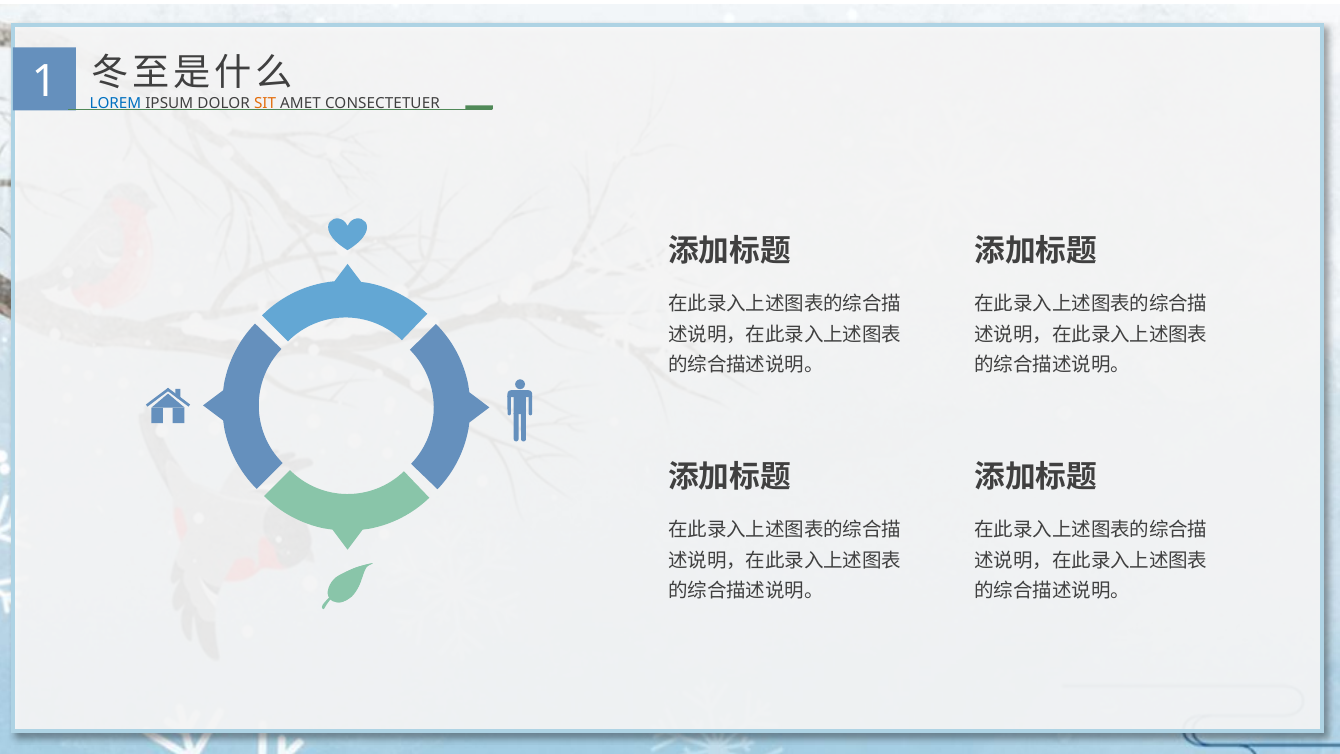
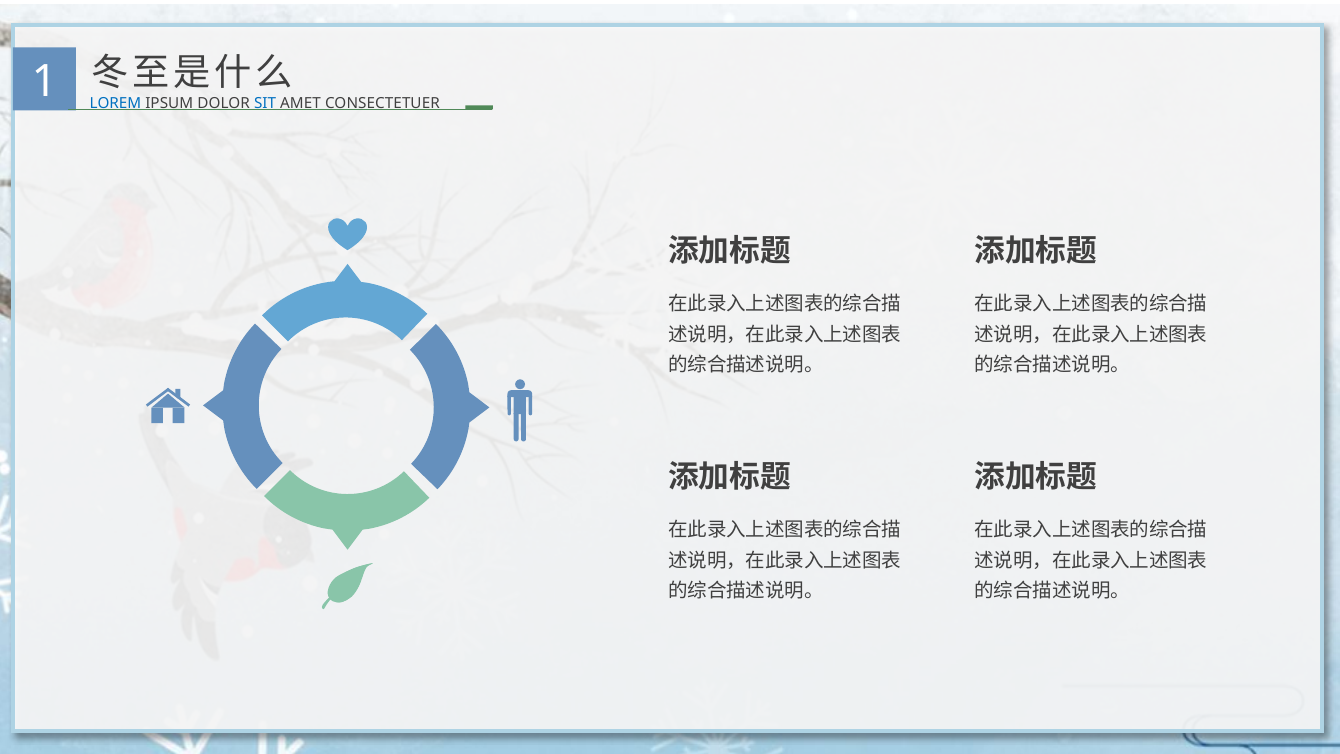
SIT colour: orange -> blue
